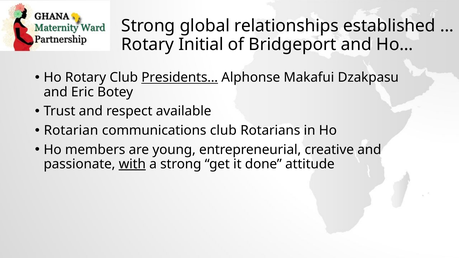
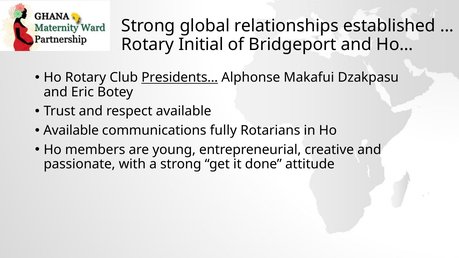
Rotarian at (71, 131): Rotarian -> Available
communications club: club -> fully
with underline: present -> none
